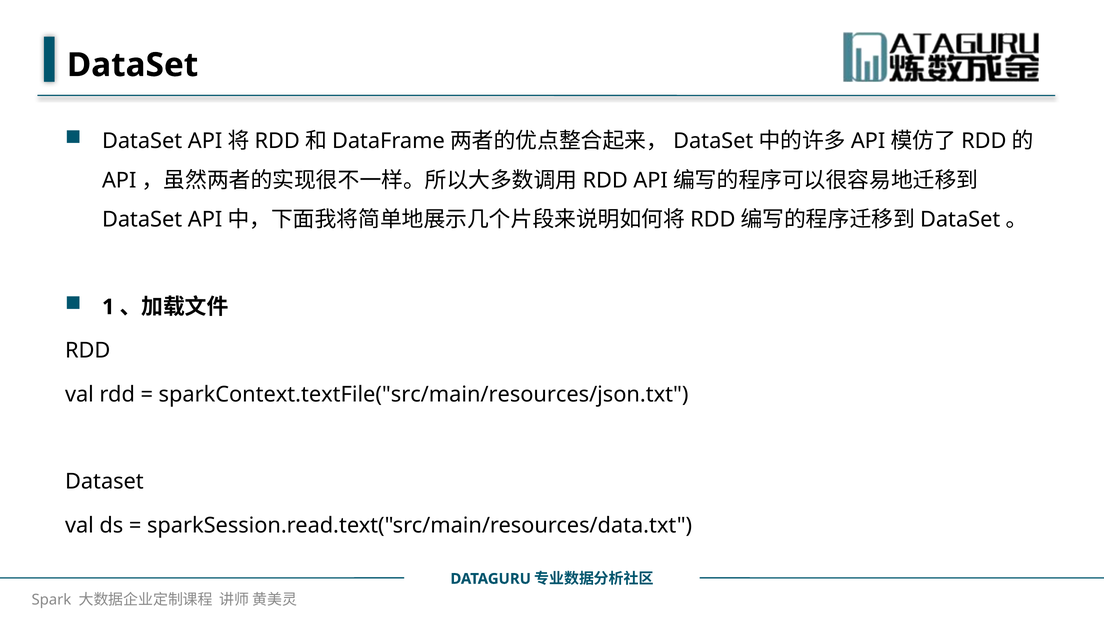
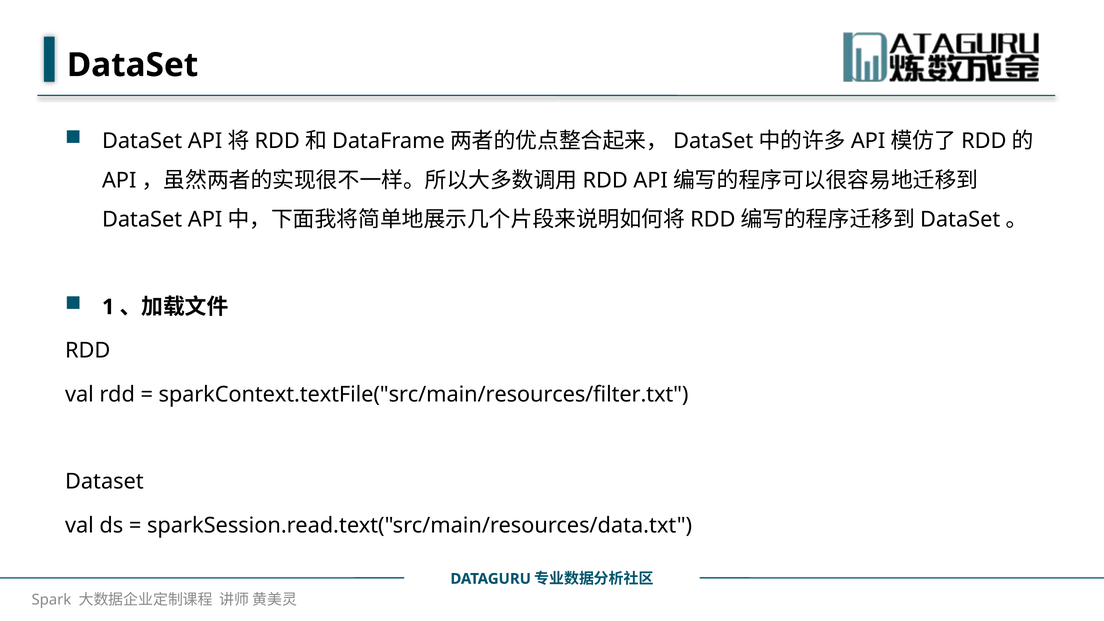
sparkContext.textFile("src/main/resources/json.txt: sparkContext.textFile("src/main/resources/json.txt -> sparkContext.textFile("src/main/resources/filter.txt
